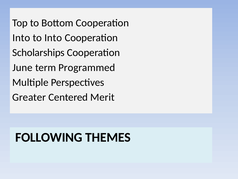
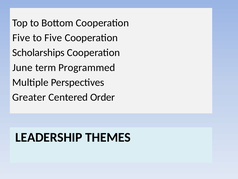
Into at (21, 38): Into -> Five
to Into: Into -> Five
Merit: Merit -> Order
FOLLOWING: FOLLOWING -> LEADERSHIP
